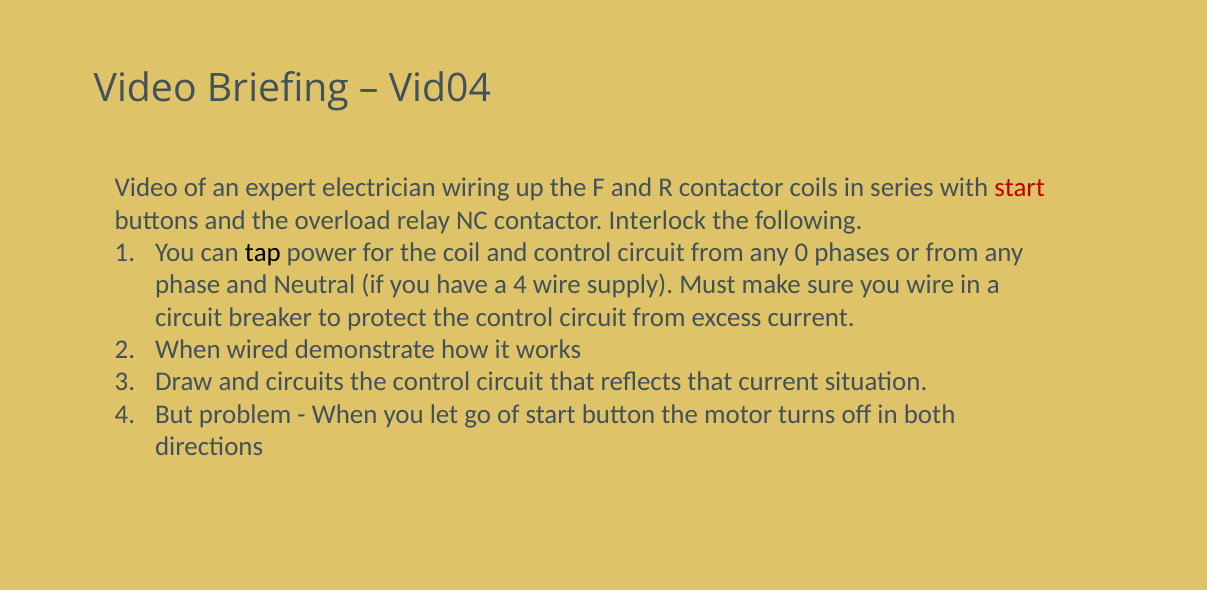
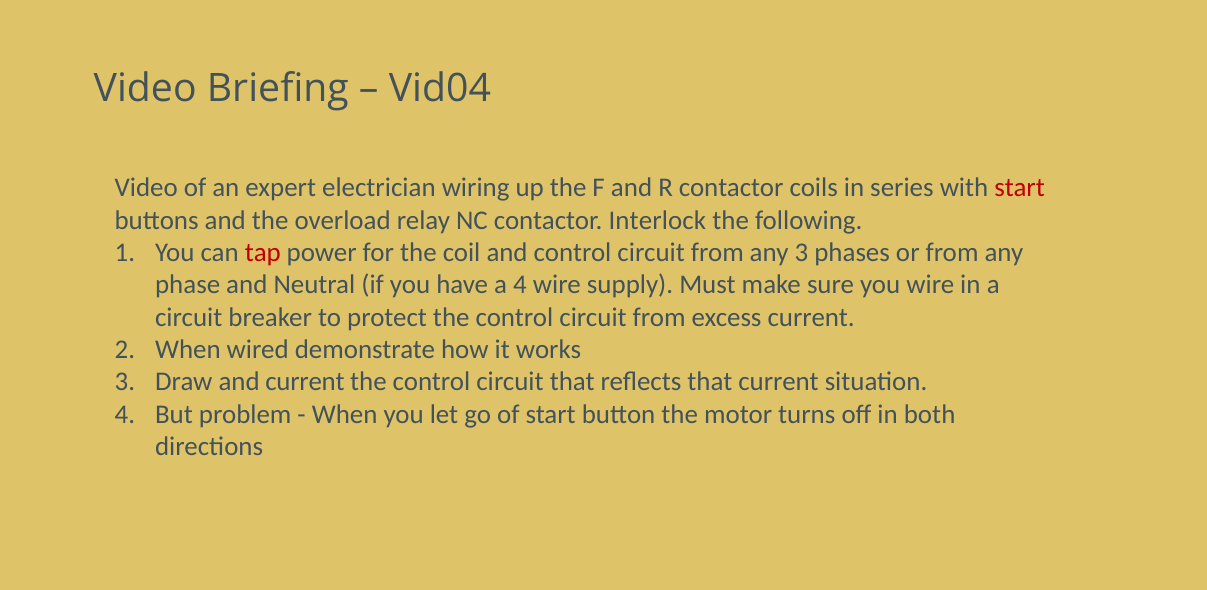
tap colour: black -> red
any 0: 0 -> 3
and circuits: circuits -> current
